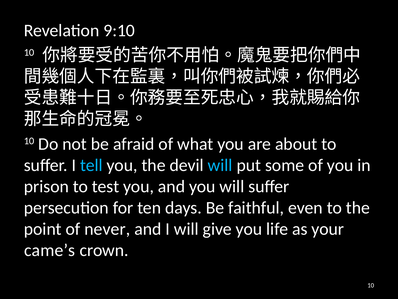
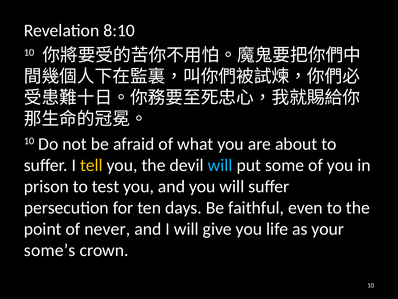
9:10: 9:10 -> 8:10
tell colour: light blue -> yellow
came’s: came’s -> some’s
